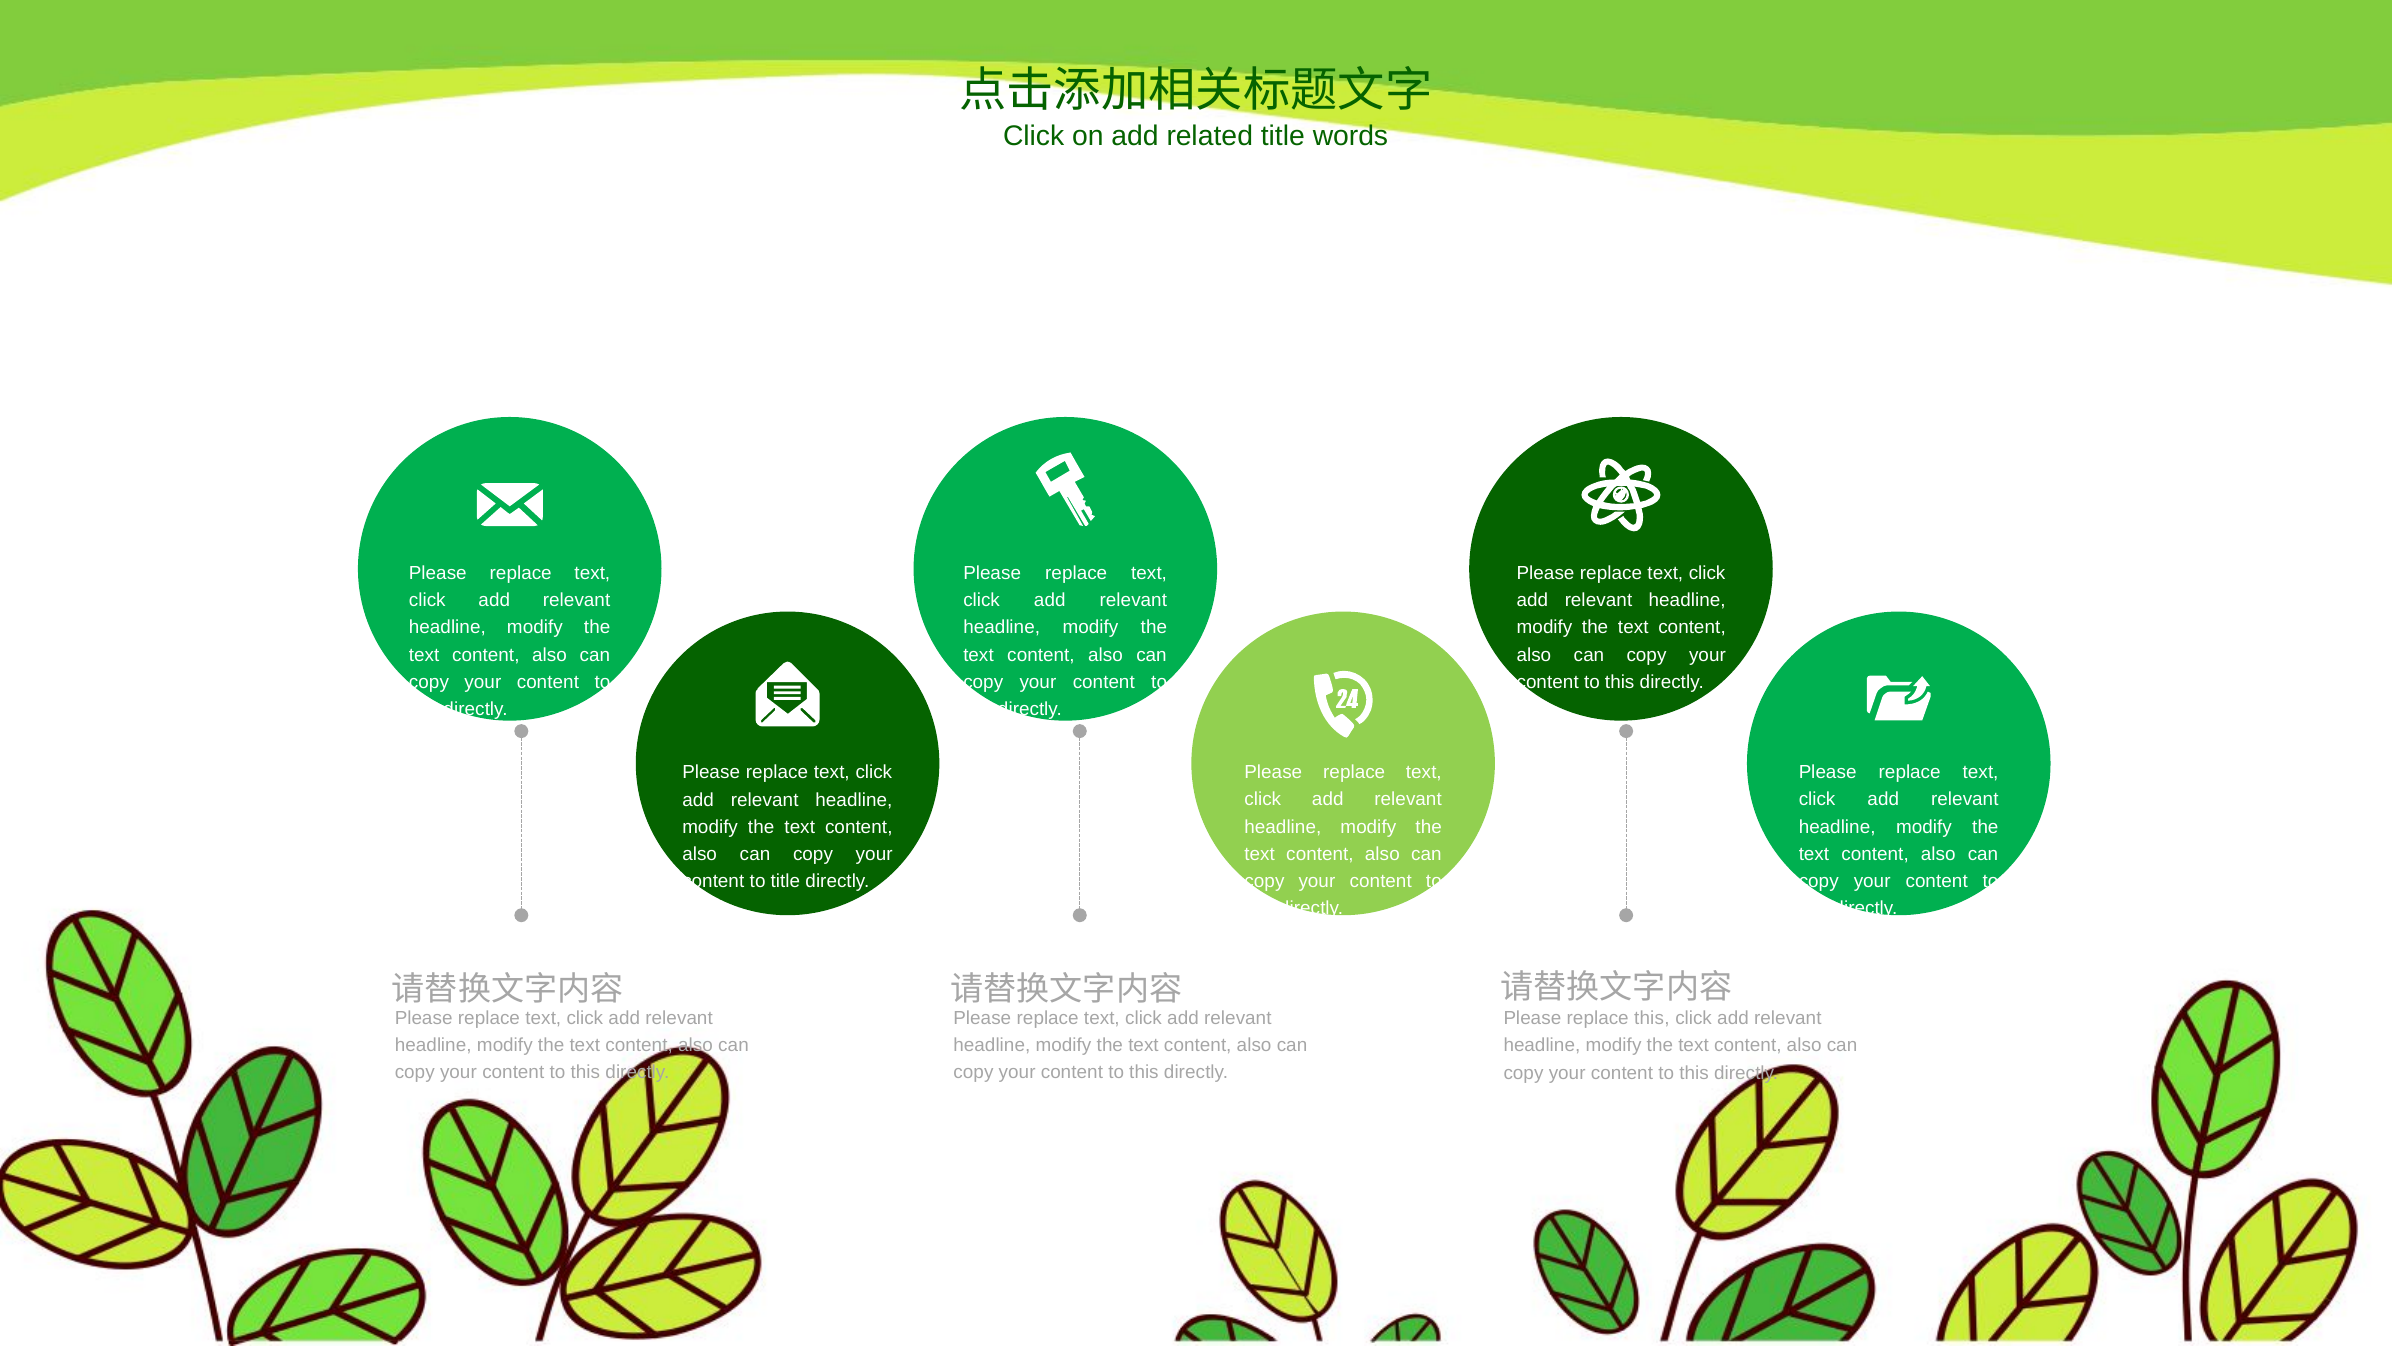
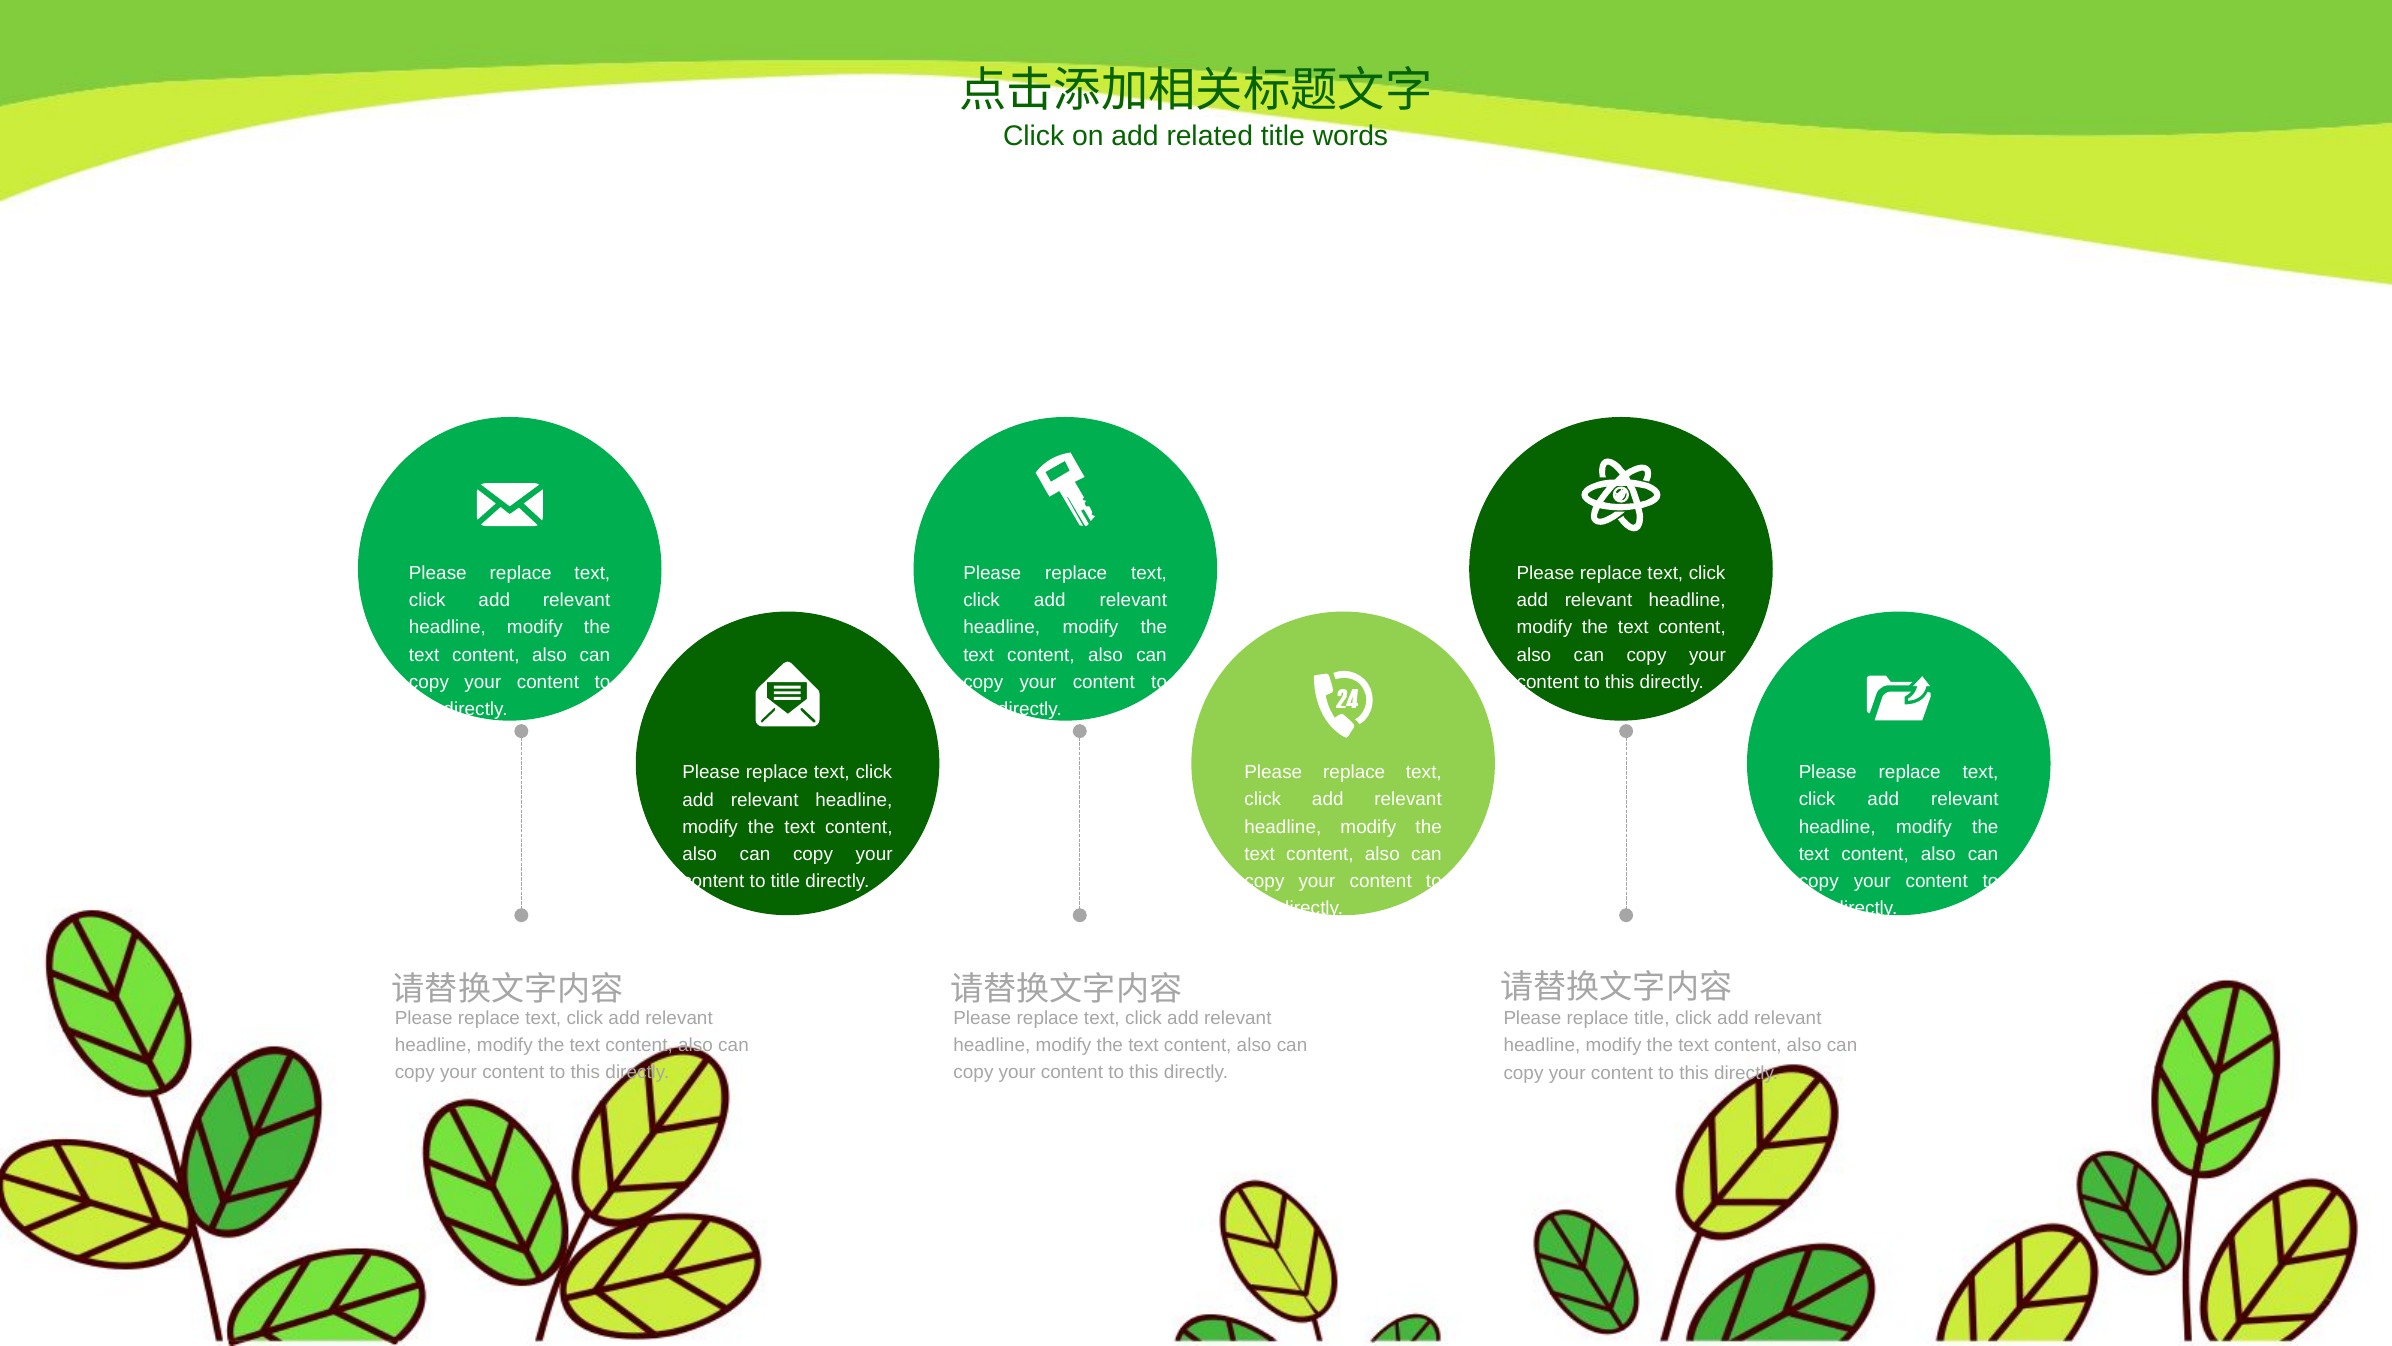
replace this: this -> title
